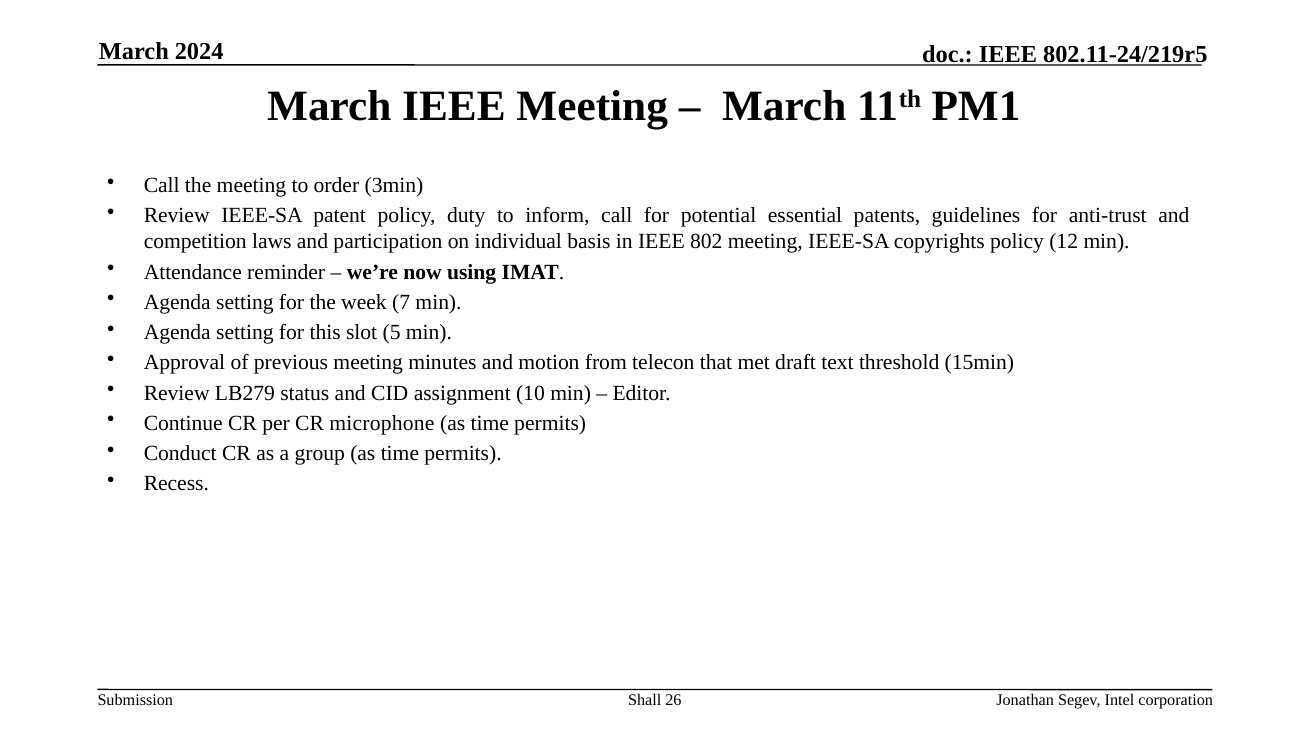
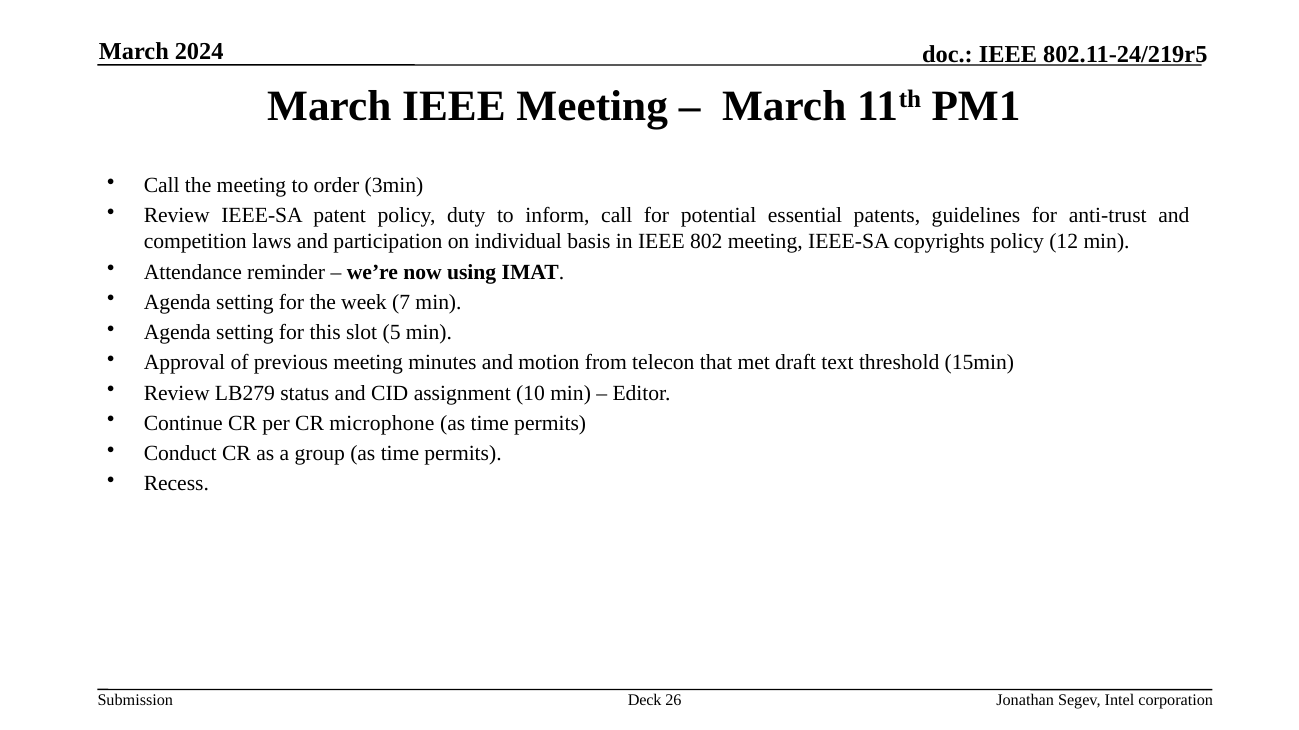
Shall: Shall -> Deck
